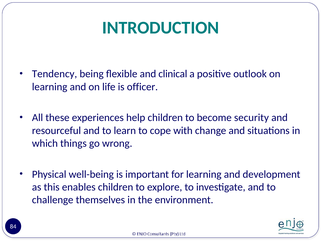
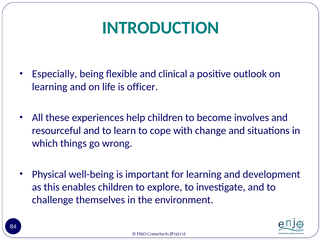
Tendency: Tendency -> Especially
security: security -> involves
